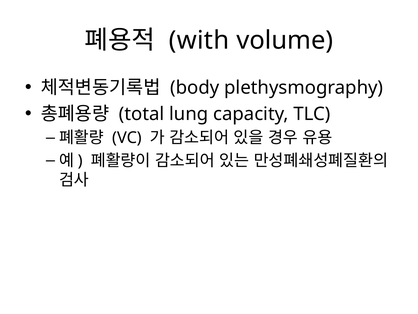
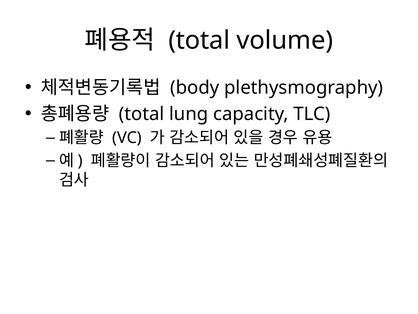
with at (199, 40): with -> total
